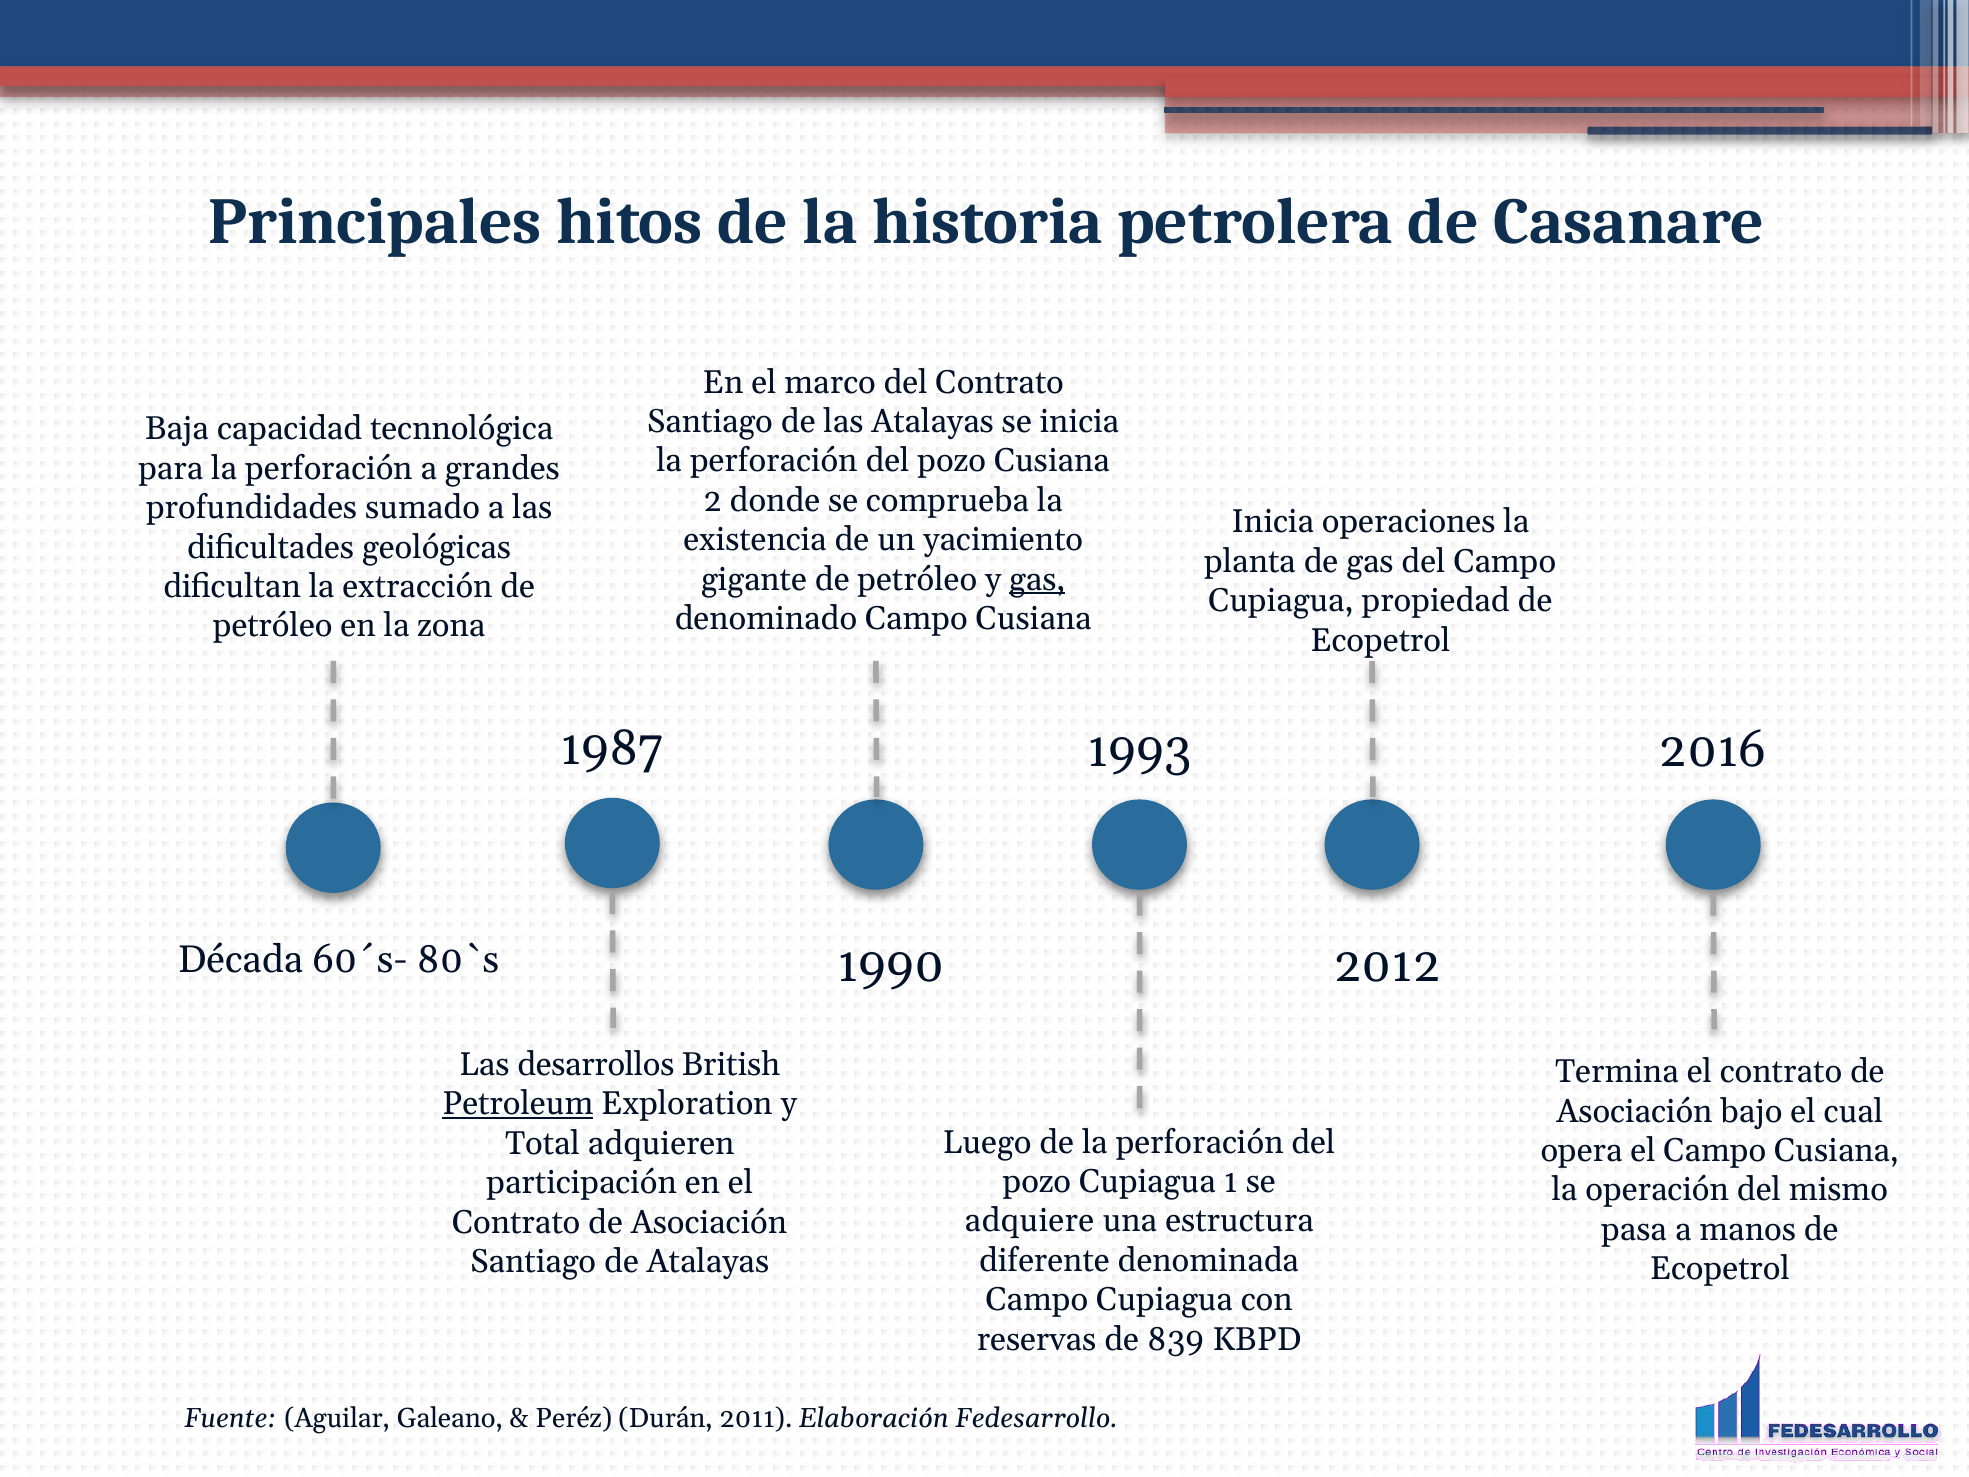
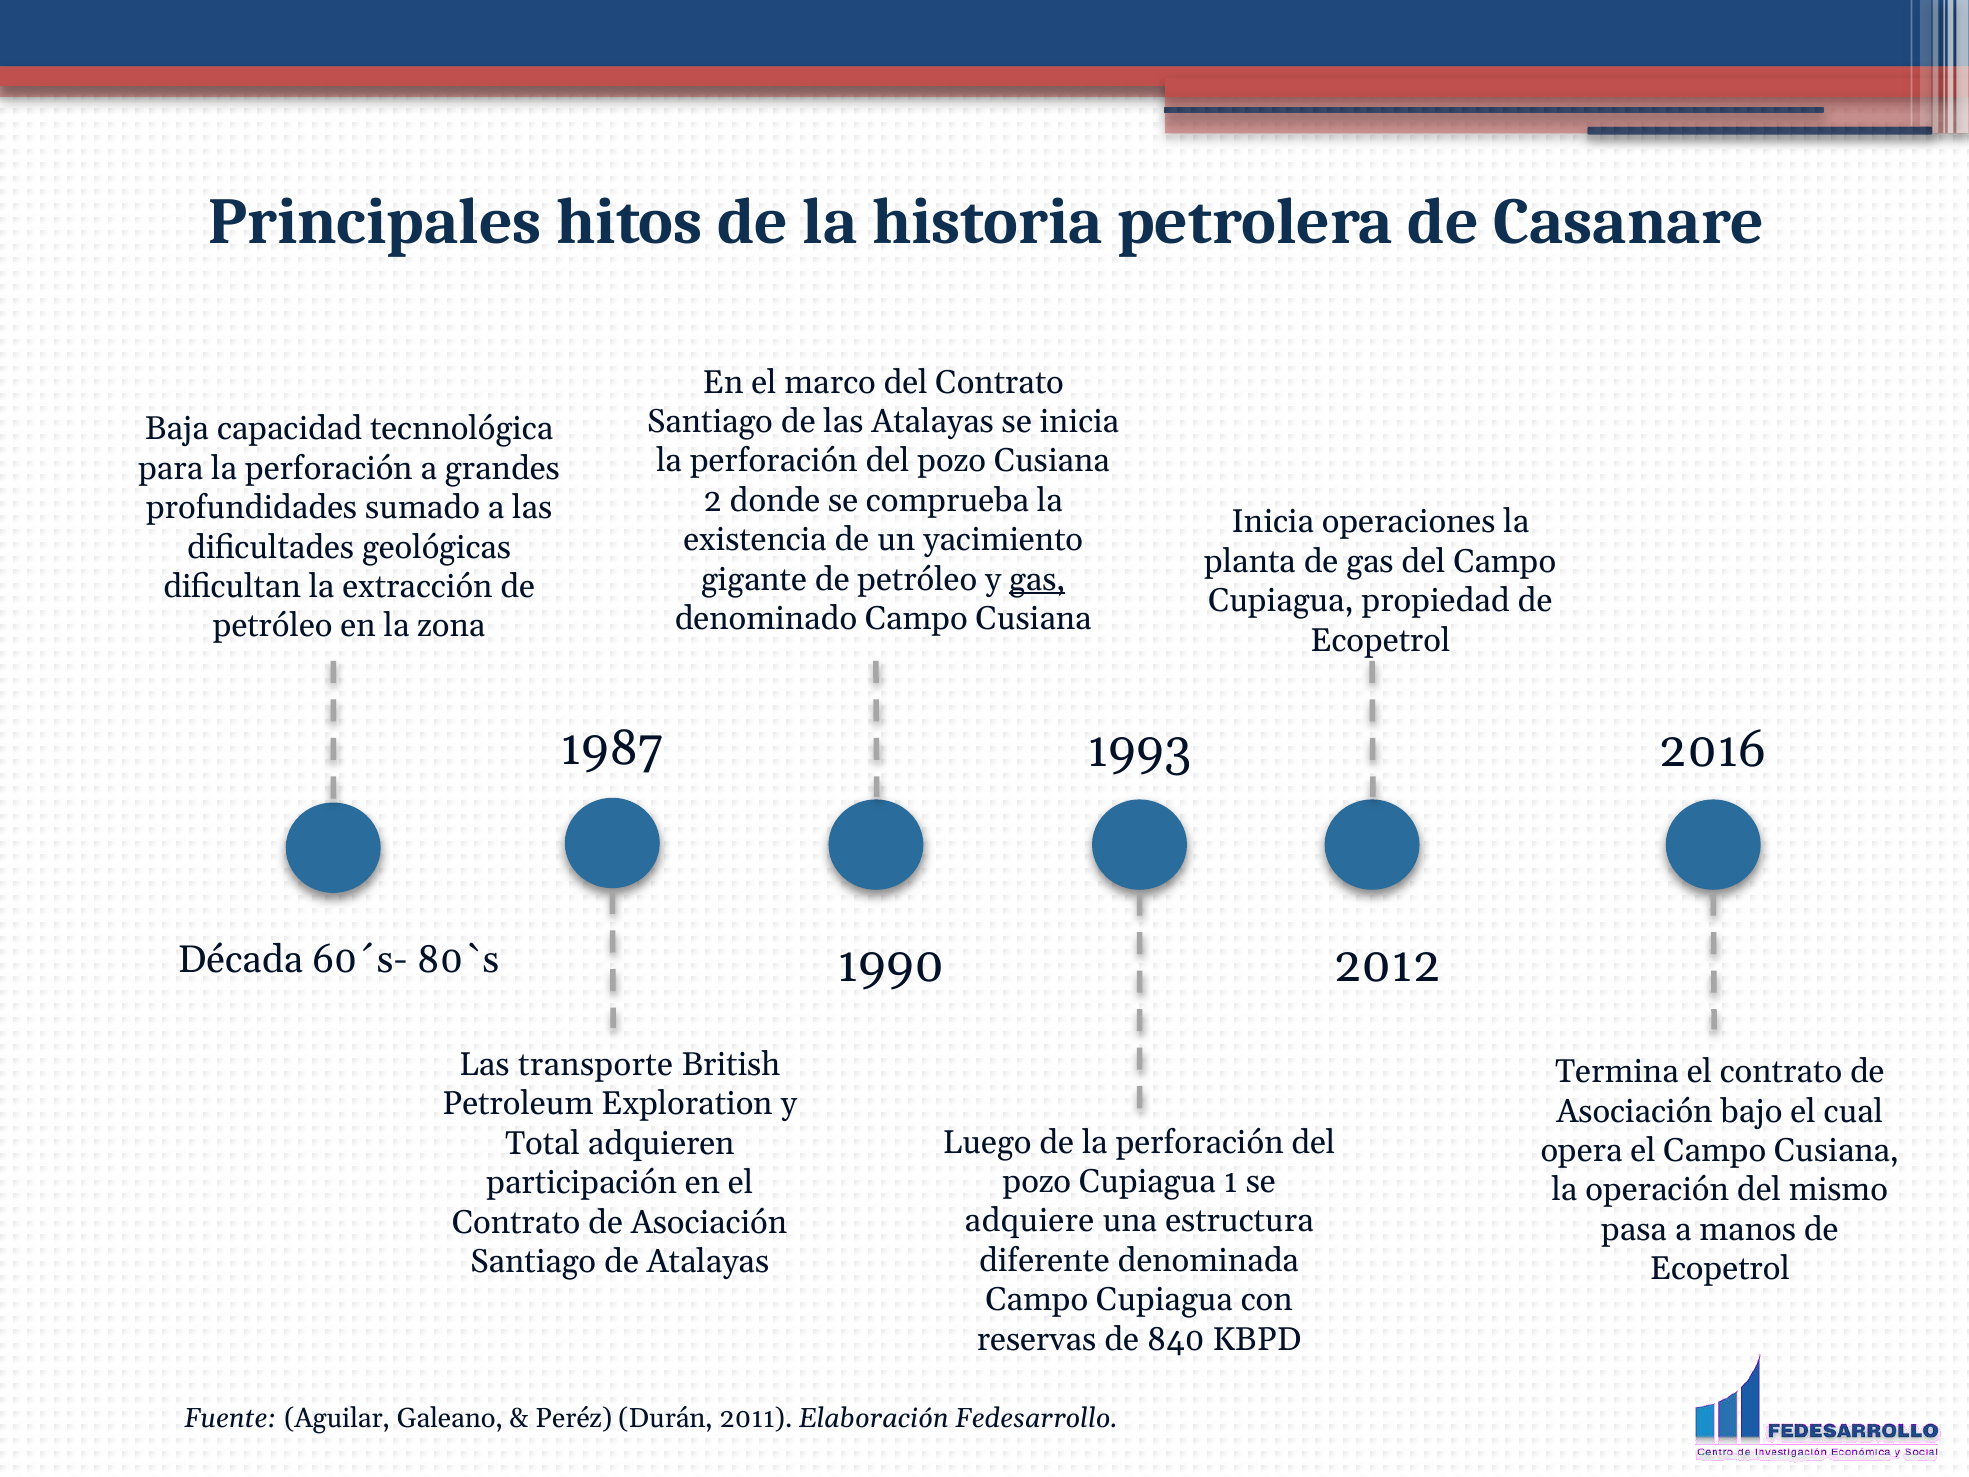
desarrollos: desarrollos -> transporte
Petroleum underline: present -> none
839: 839 -> 840
